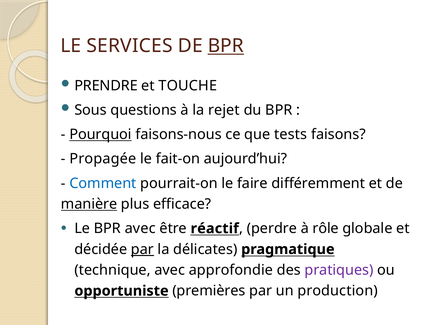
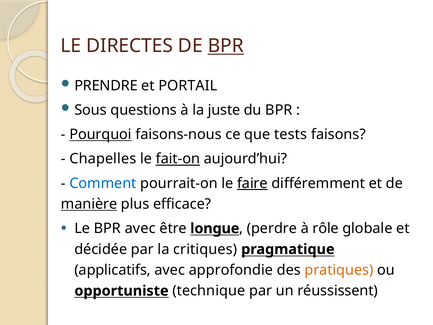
SERVICES: SERVICES -> DIRECTES
TOUCHE: TOUCHE -> PORTAIL
rejet: rejet -> juste
Propagée: Propagée -> Chapelles
fait-on underline: none -> present
faire underline: none -> present
réactif: réactif -> longue
par at (142, 249) underline: present -> none
délicates: délicates -> critiques
technique: technique -> applicatifs
pratiques colour: purple -> orange
premières: premières -> technique
production: production -> réussissent
